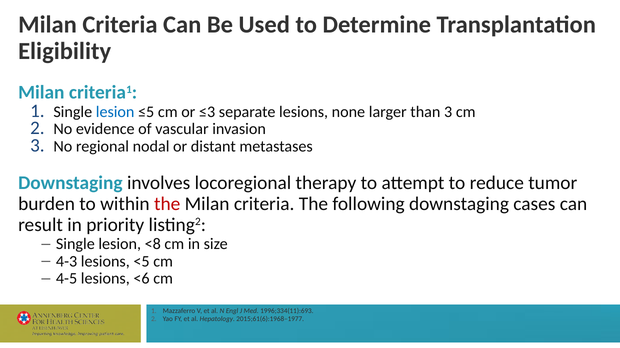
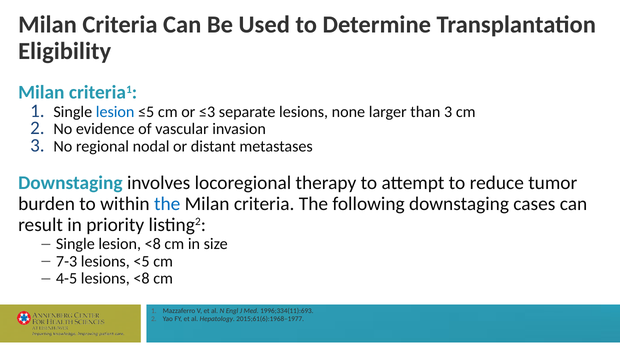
the at (167, 204) colour: red -> blue
4-3: 4-3 -> 7-3
lesions <6: <6 -> <8
